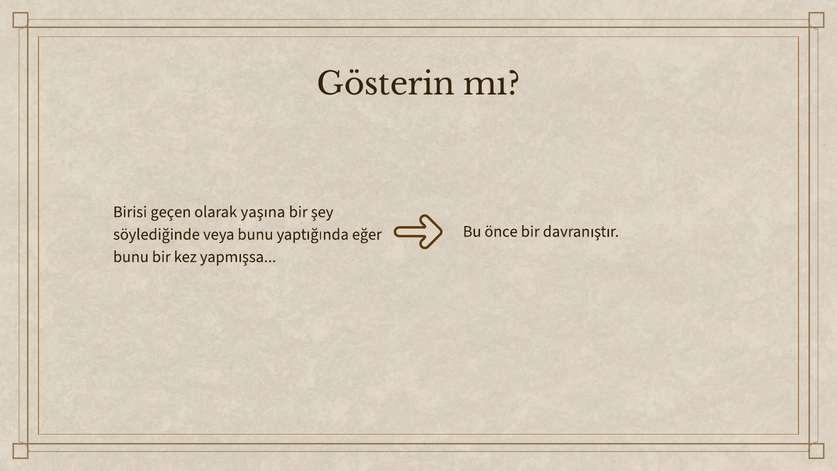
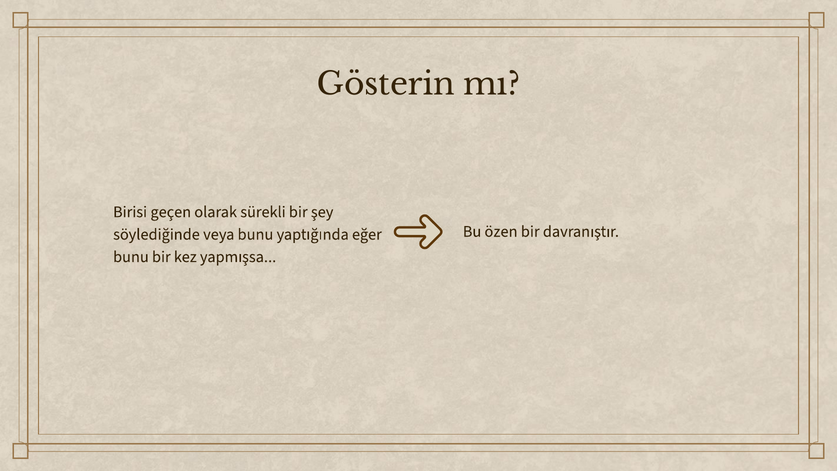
yaşına: yaşına -> sürekli
önce: önce -> özen
